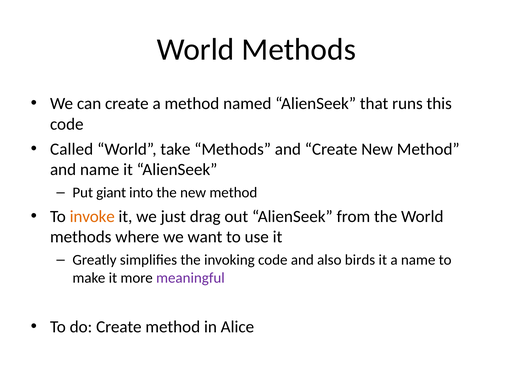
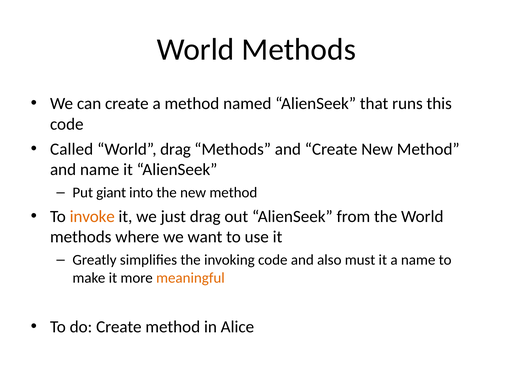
World take: take -> drag
birds: birds -> must
meaningful colour: purple -> orange
